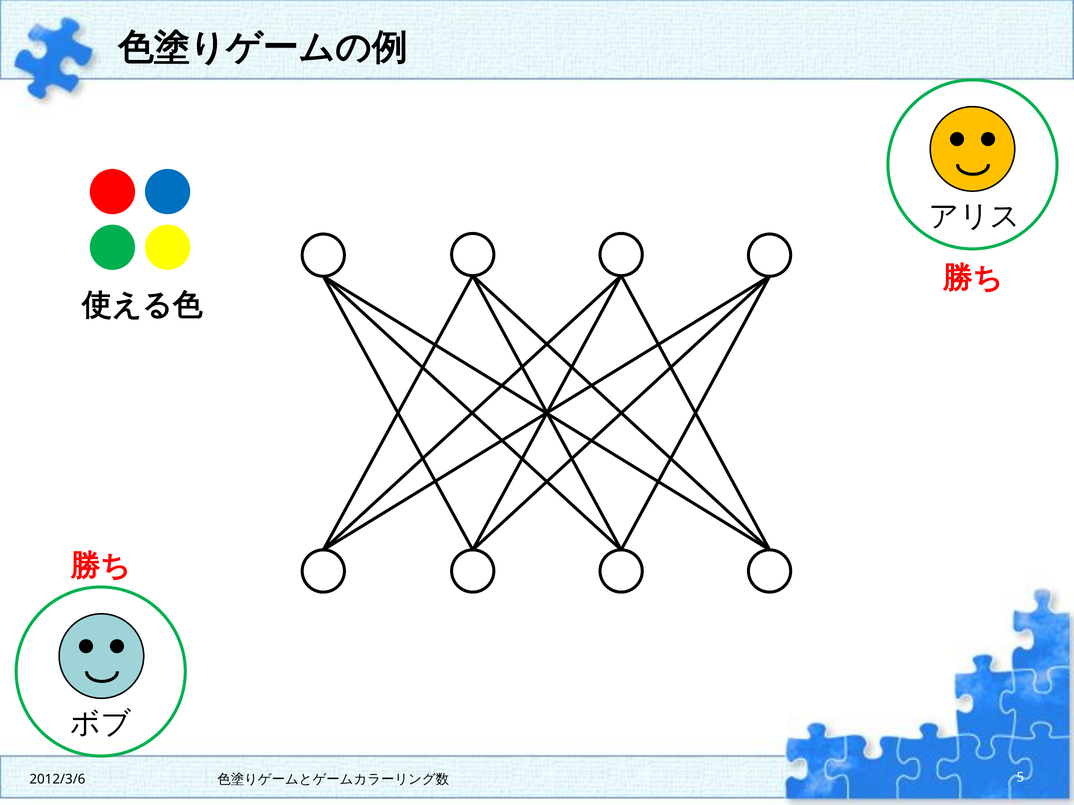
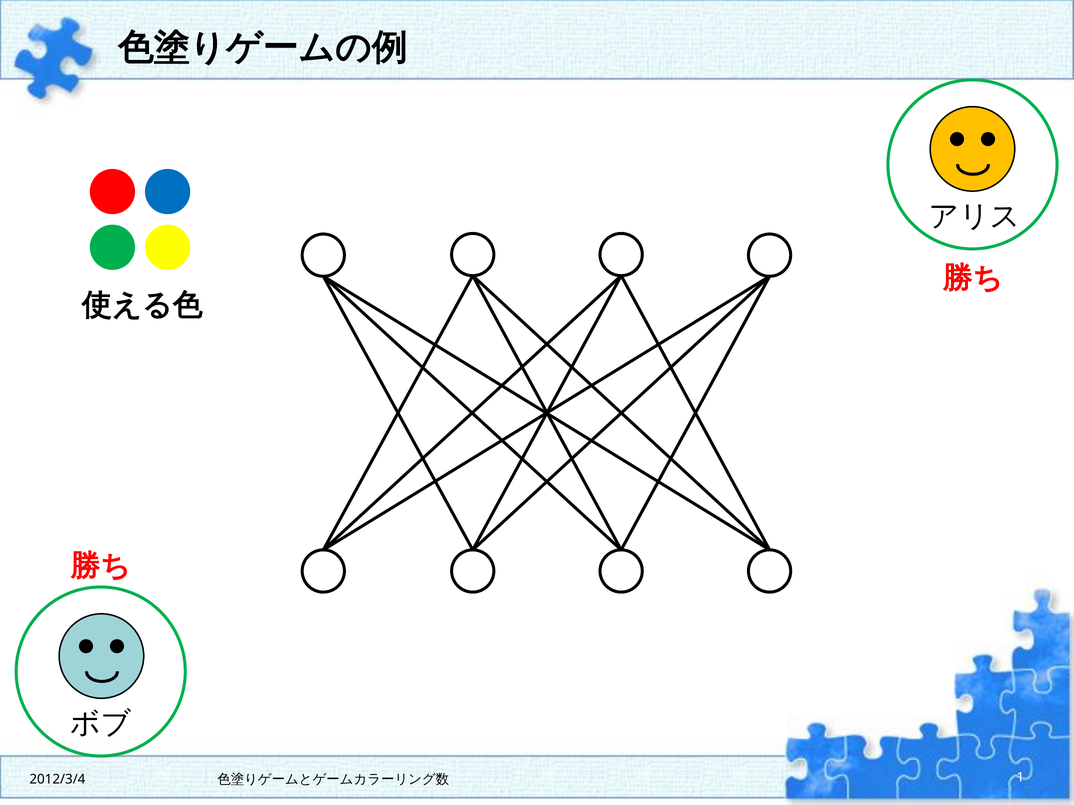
2012/3/6: 2012/3/6 -> 2012/3/4
5: 5 -> 1
